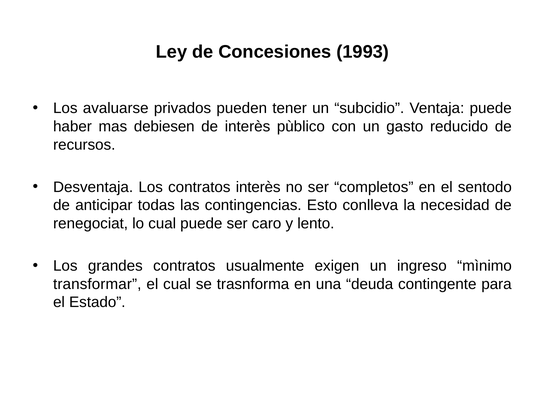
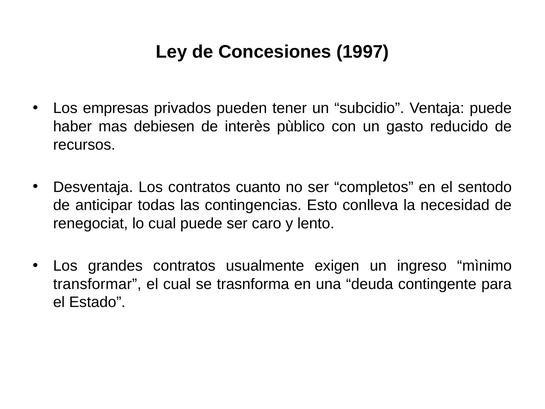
1993: 1993 -> 1997
avaluarse: avaluarse -> empresas
contratos interès: interès -> cuanto
